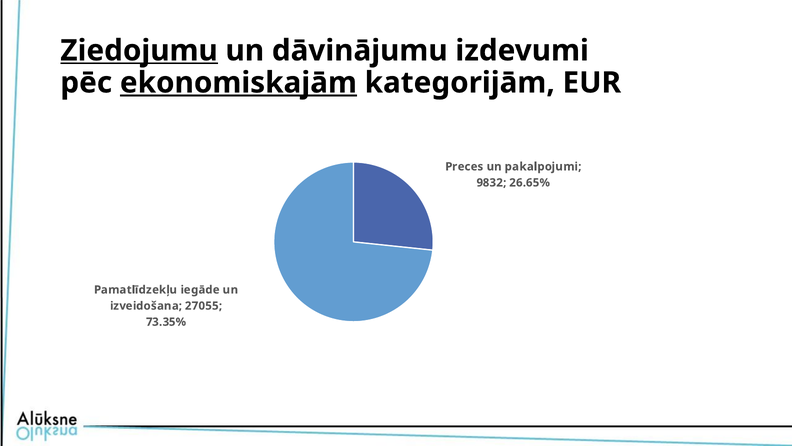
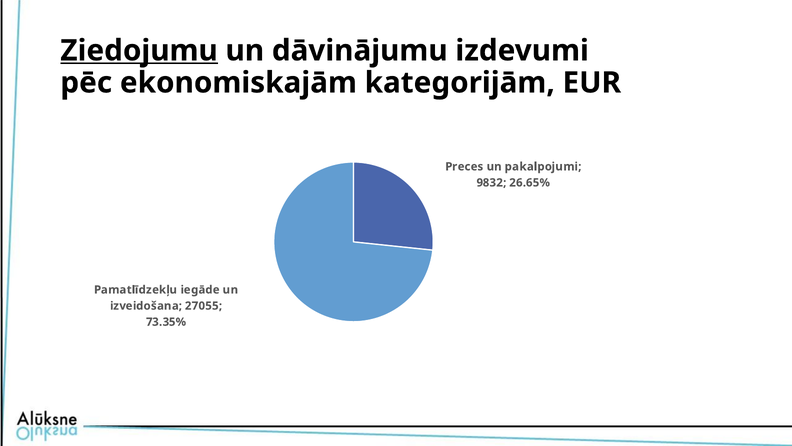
ekonomiskajām underline: present -> none
